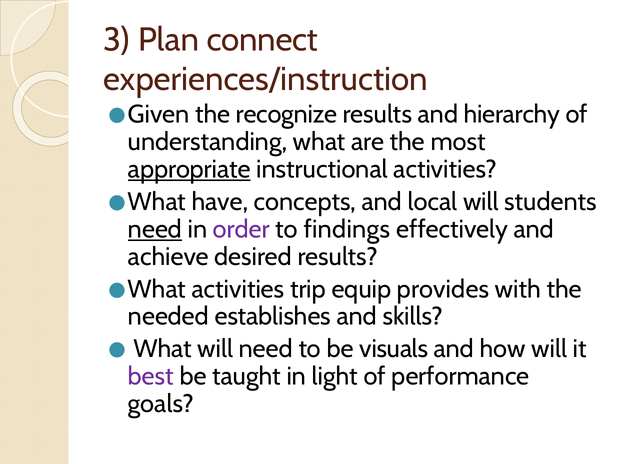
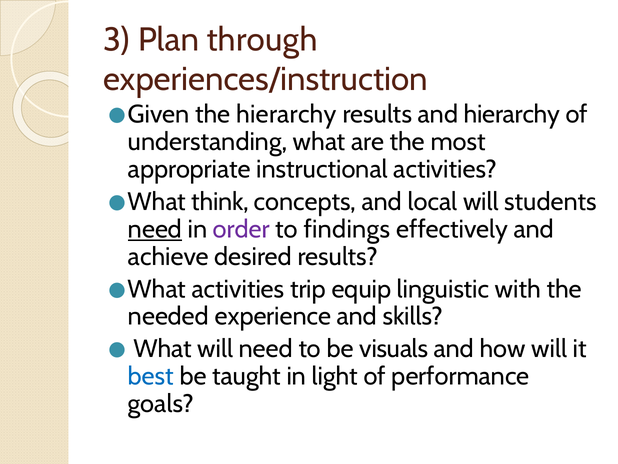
connect: connect -> through
the recognize: recognize -> hierarchy
appropriate underline: present -> none
have: have -> think
provides: provides -> linguistic
establishes: establishes -> experience
best colour: purple -> blue
